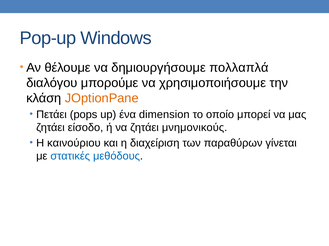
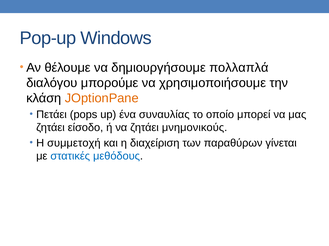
dimension: dimension -> συναυλίας
καινούριου: καινούριου -> συμμετοχή
